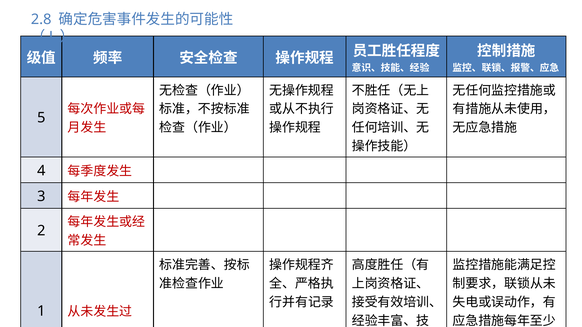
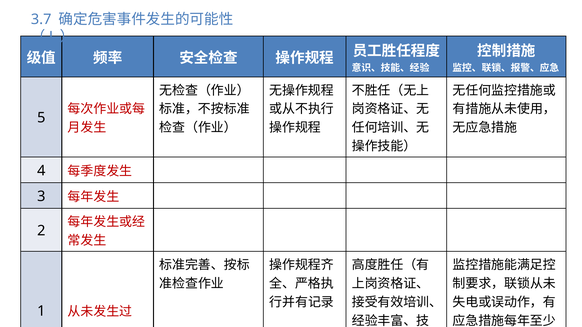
2.8: 2.8 -> 3.7
